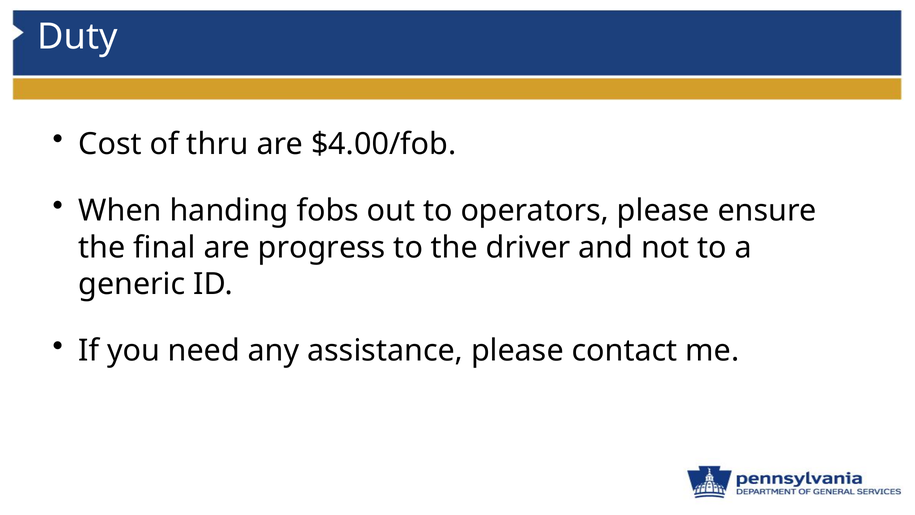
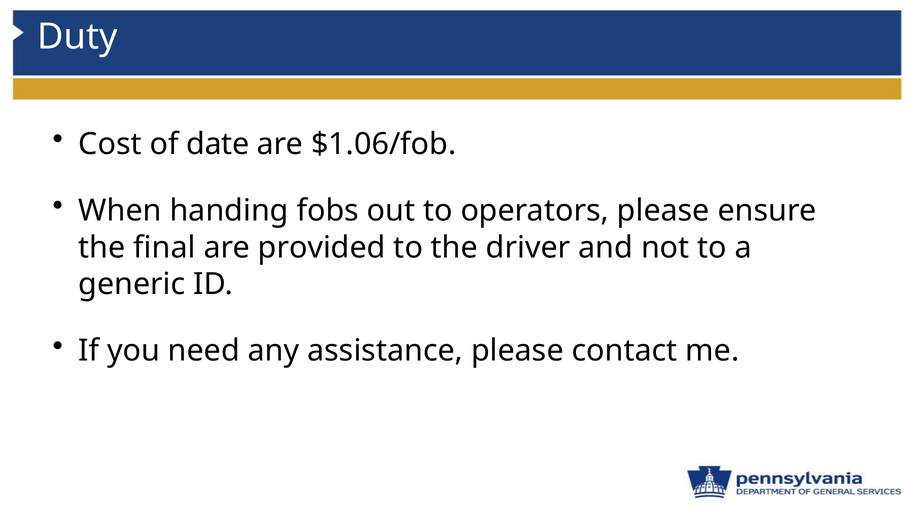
thru: thru -> date
$4.00/fob: $4.00/fob -> $1.06/fob
progress: progress -> provided
